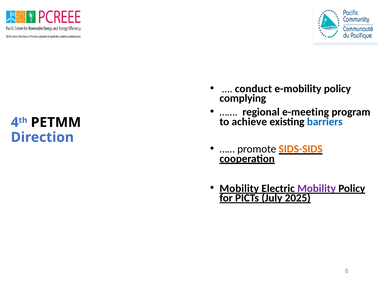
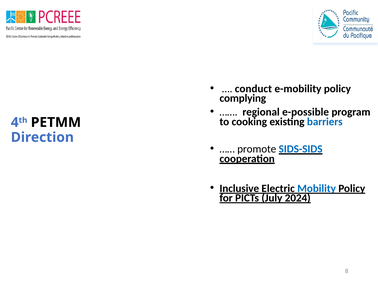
e-meeting: e-meeting -> e-possible
achieve: achieve -> cooking
SIDS-SIDS colour: orange -> blue
Mobility at (239, 188): Mobility -> Inclusive
Mobility at (317, 188) colour: purple -> blue
2025: 2025 -> 2024
